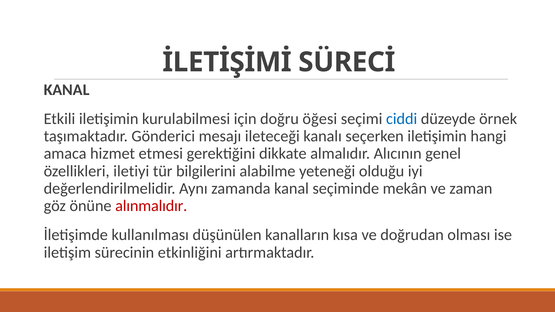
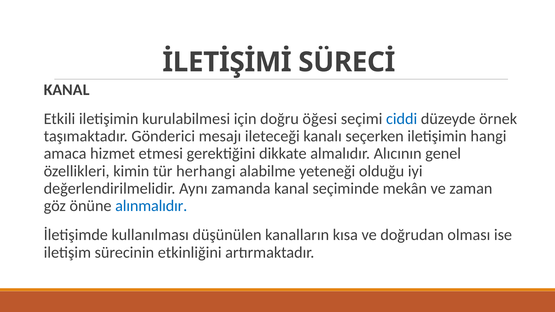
iletiyi: iletiyi -> kimin
bilgilerini: bilgilerini -> herhangi
alınmalıdır colour: red -> blue
